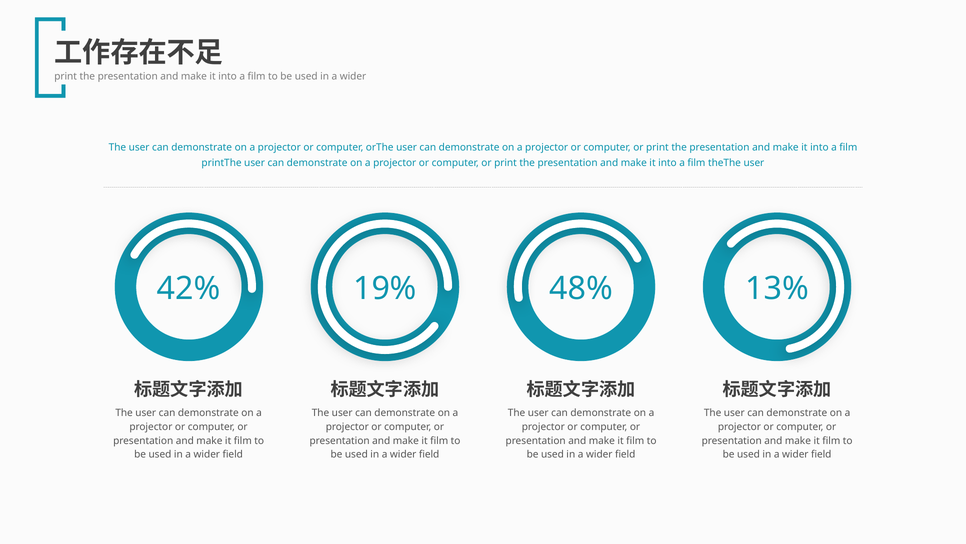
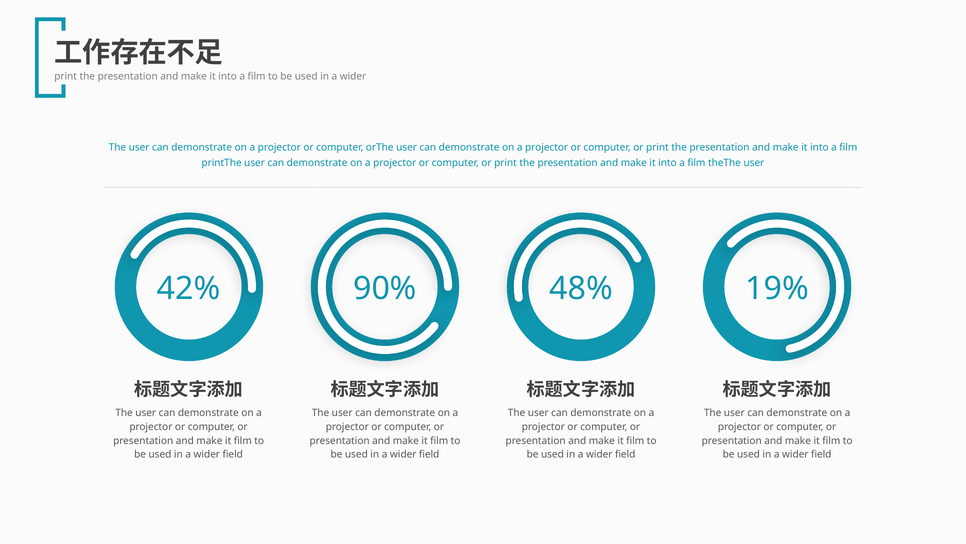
19%: 19% -> 90%
13%: 13% -> 19%
